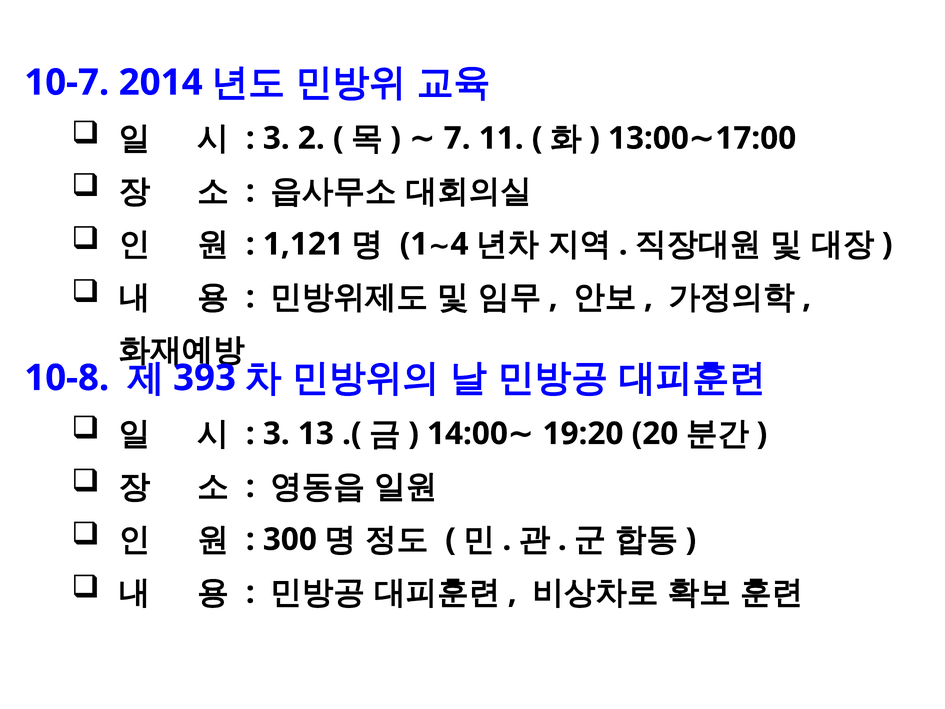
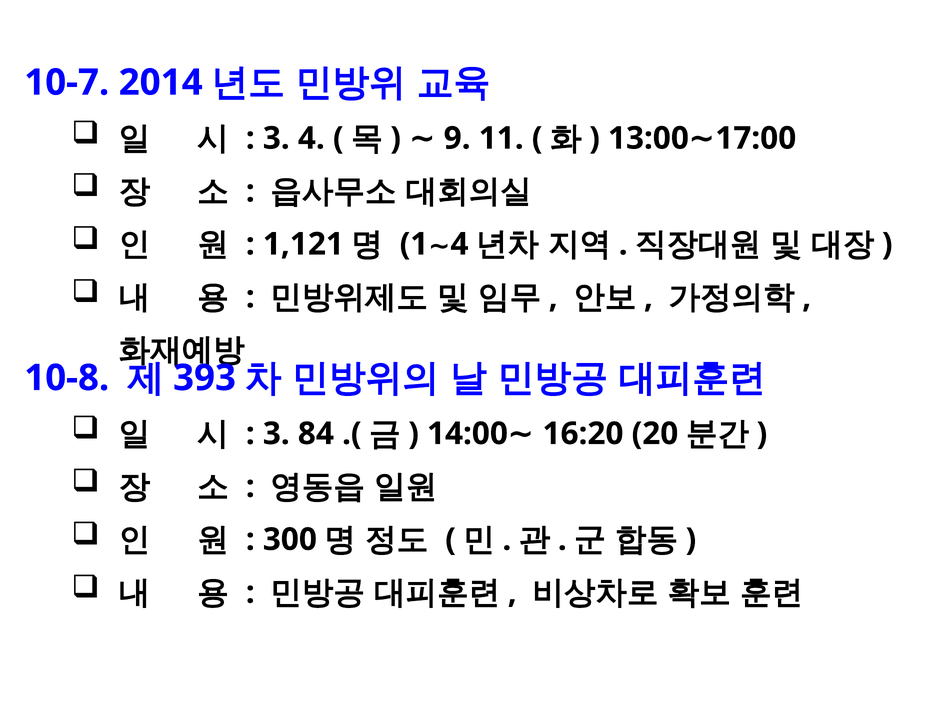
3 2: 2 -> 4
7: 7 -> 9
13: 13 -> 84
19:20: 19:20 -> 16:20
